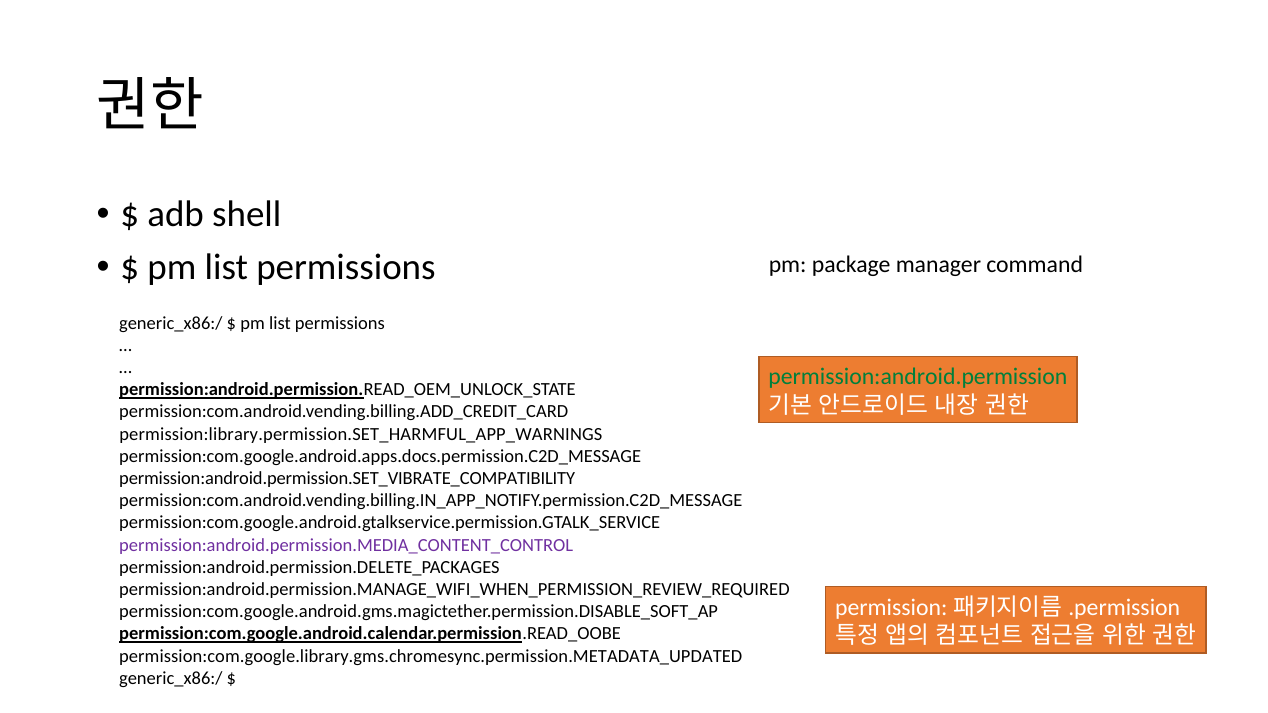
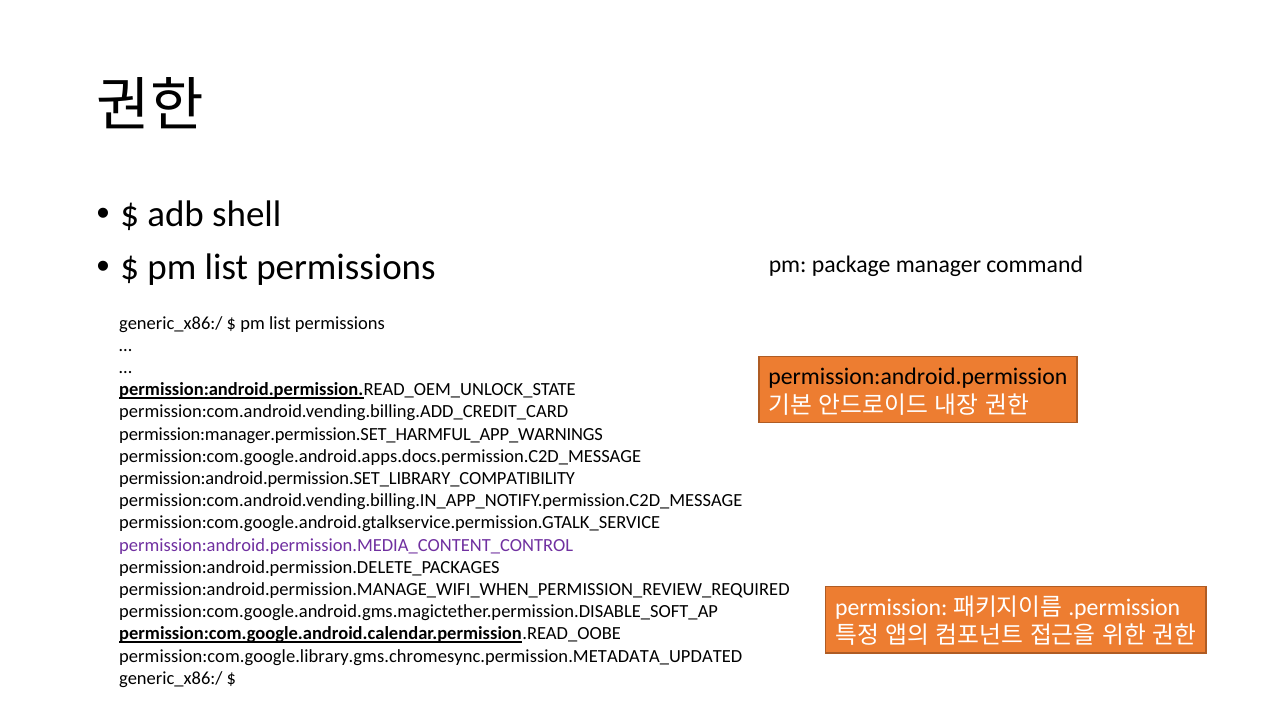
permission:android.permission colour: green -> black
permission:library.permission.SET_HARMFUL_APP_WARNINGS: permission:library.permission.SET_HARMFUL_APP_WARNINGS -> permission:manager.permission.SET_HARMFUL_APP_WARNINGS
permission:android.permission.SET_VIBRATE_COMPATIBILITY: permission:android.permission.SET_VIBRATE_COMPATIBILITY -> permission:android.permission.SET_LIBRARY_COMPATIBILITY
